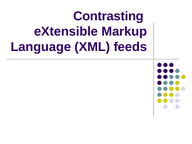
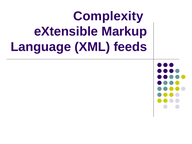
Contrasting: Contrasting -> Complexity
